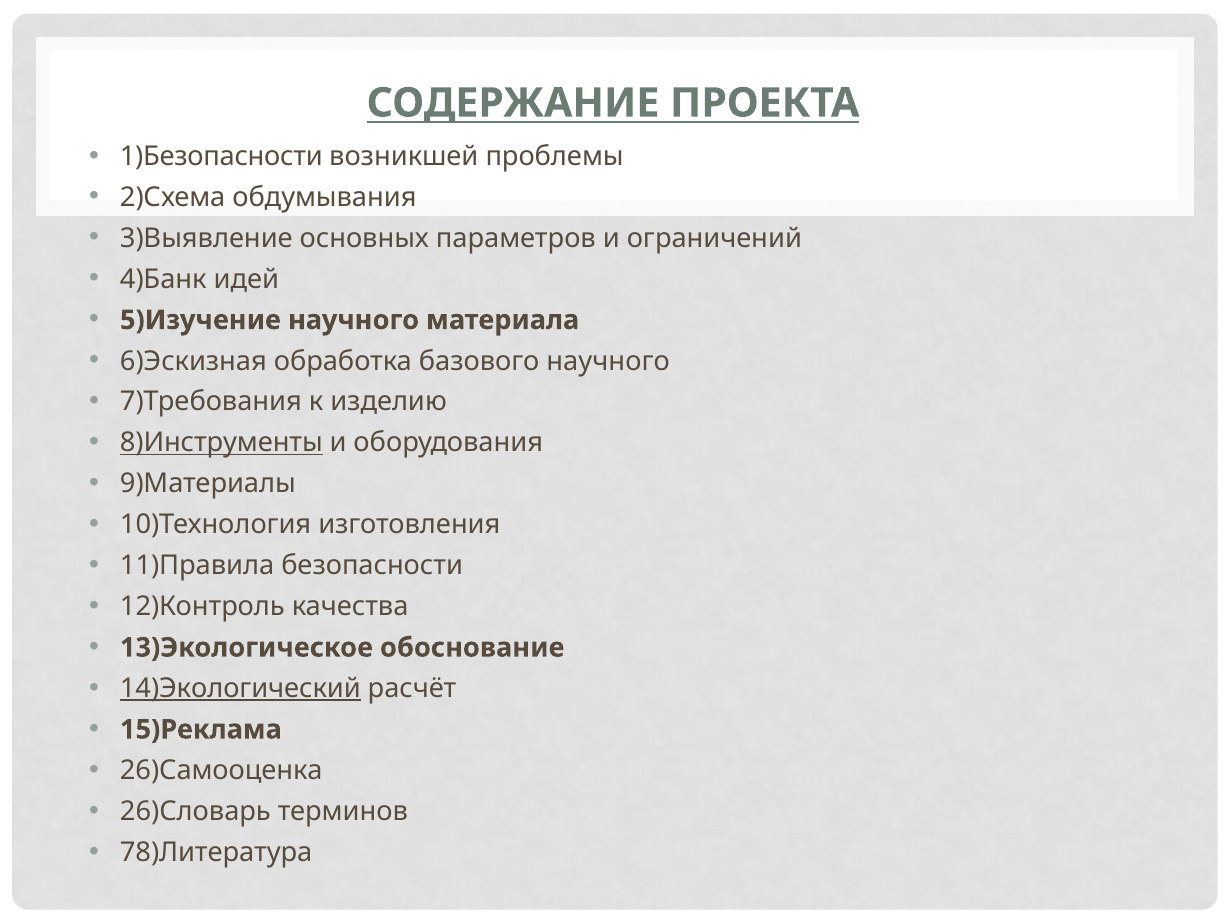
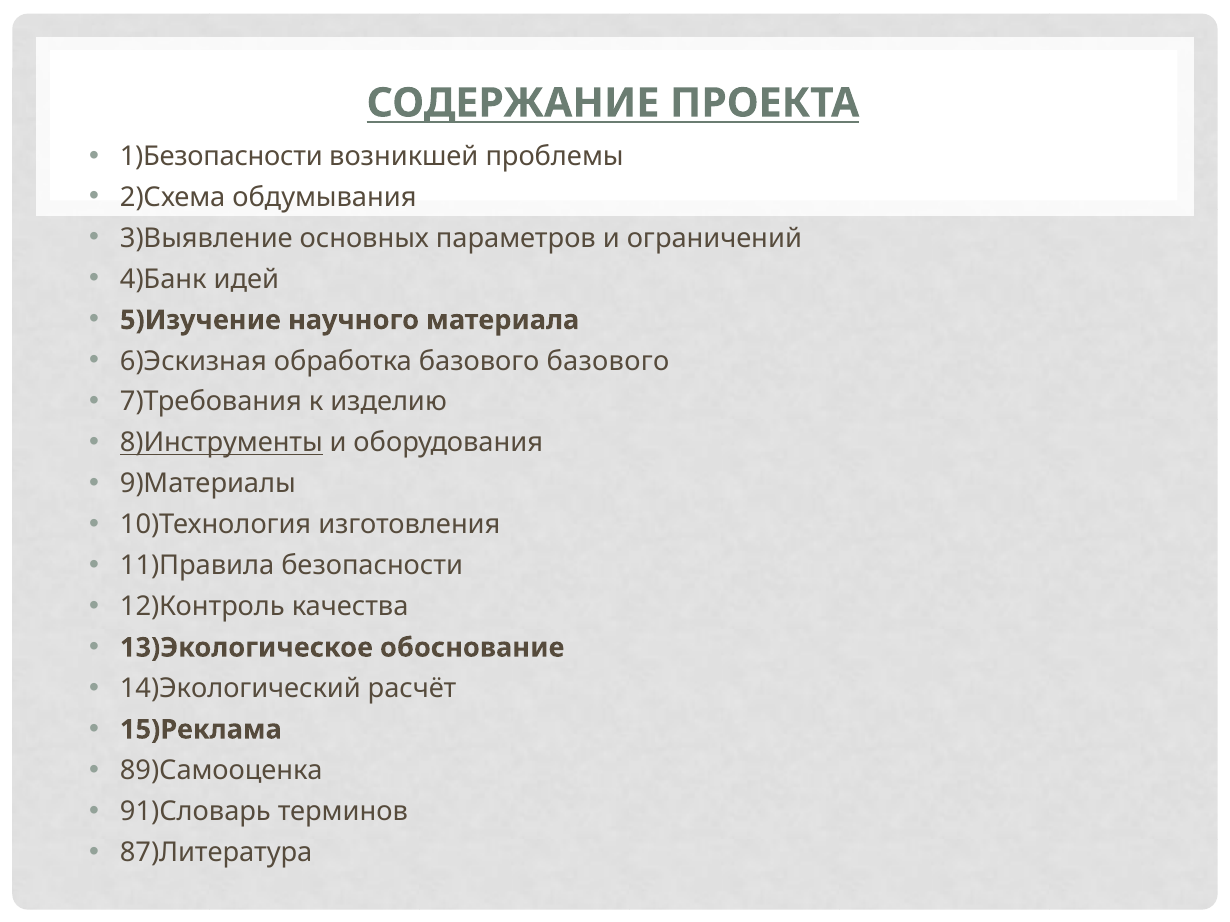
базового научного: научного -> базового
14)Экологический underline: present -> none
26)Самооценка: 26)Самооценка -> 89)Самооценка
26)Словарь: 26)Словарь -> 91)Словарь
78)Литература: 78)Литература -> 87)Литература
